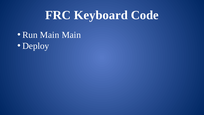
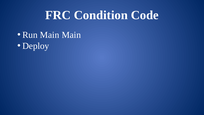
Keyboard: Keyboard -> Condition
